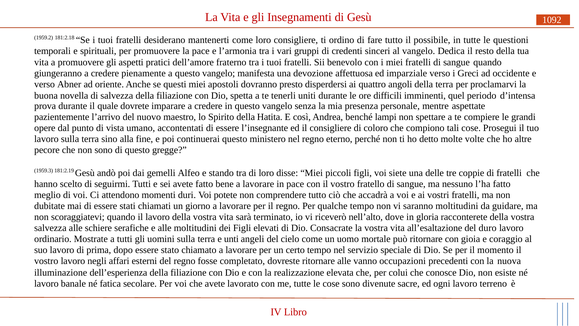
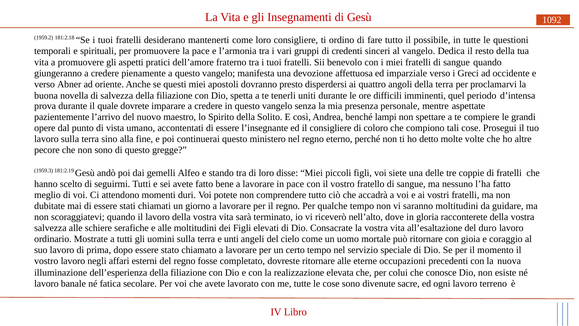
Hatita: Hatita -> Solito
vanno: vanno -> eterne
